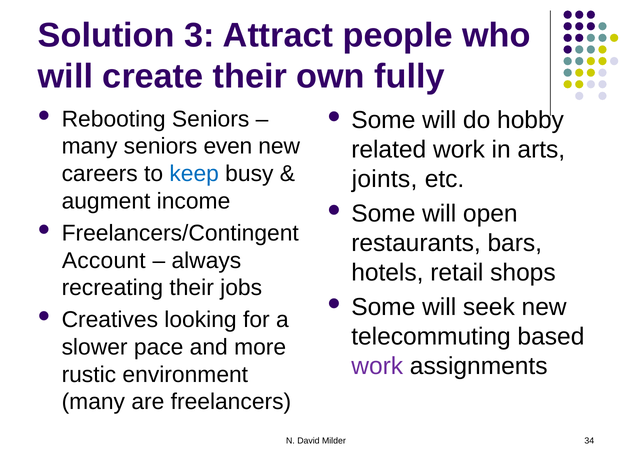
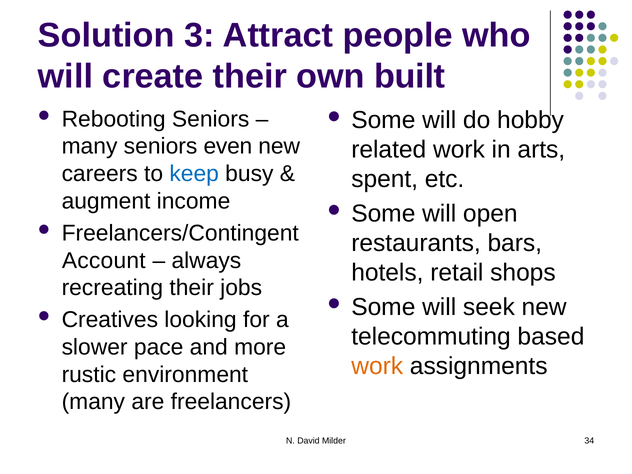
fully: fully -> built
joints: joints -> spent
work at (377, 366) colour: purple -> orange
